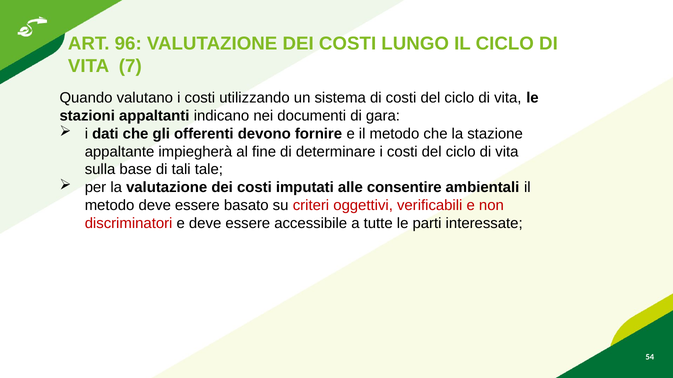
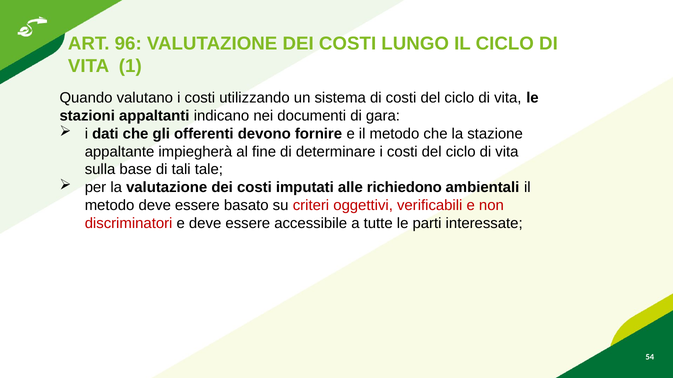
7: 7 -> 1
consentire: consentire -> richiedono
